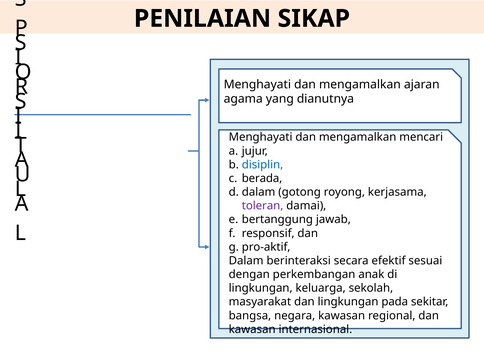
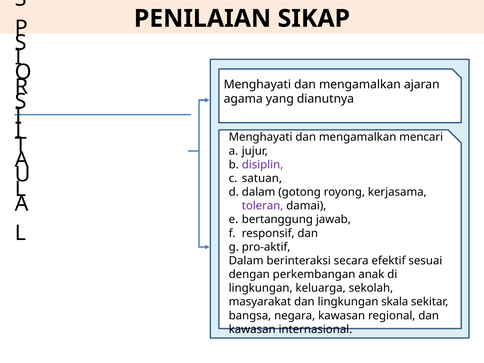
disiplin colour: blue -> purple
berada: berada -> satuan
pada: pada -> skala
